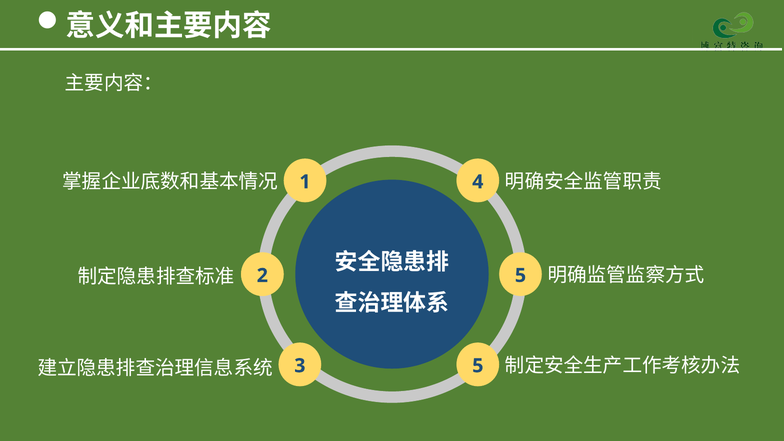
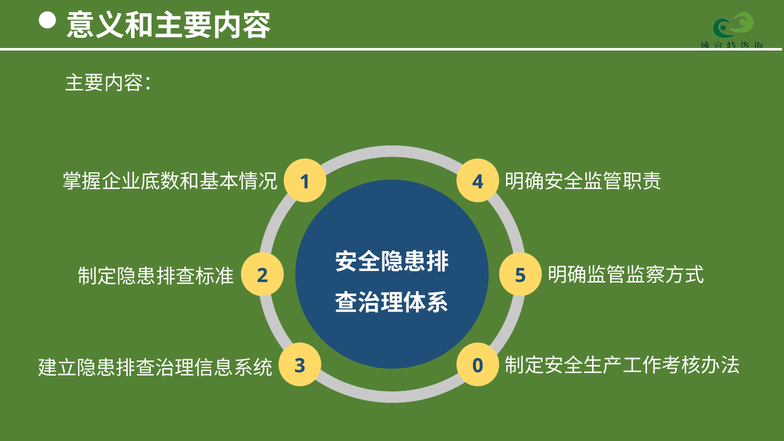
3 5: 5 -> 0
